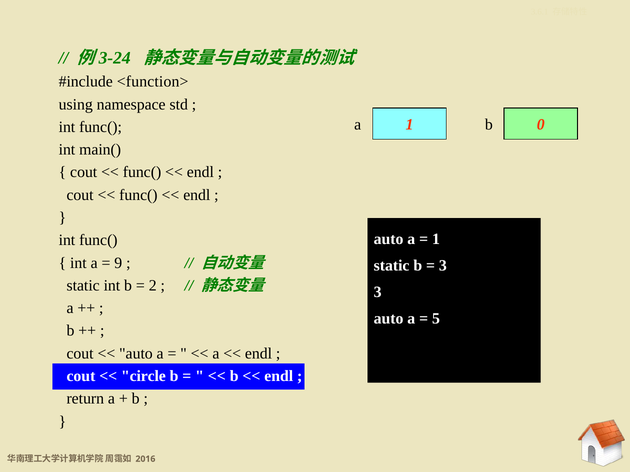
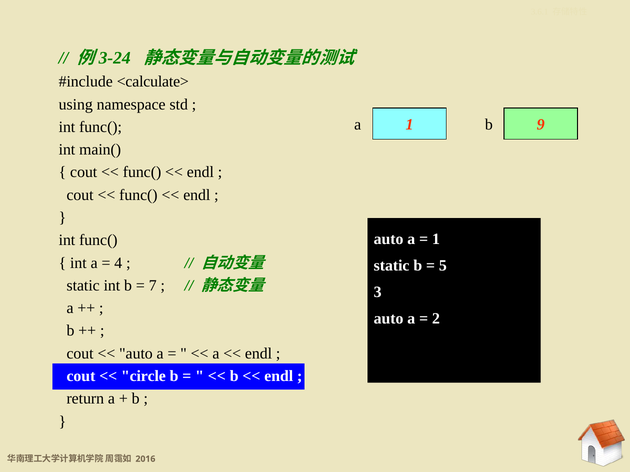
<function>: <function> -> <calculate>
0: 0 -> 9
9 at (118, 263): 9 -> 4
3 at (443, 266): 3 -> 5
2: 2 -> 7
5: 5 -> 2
